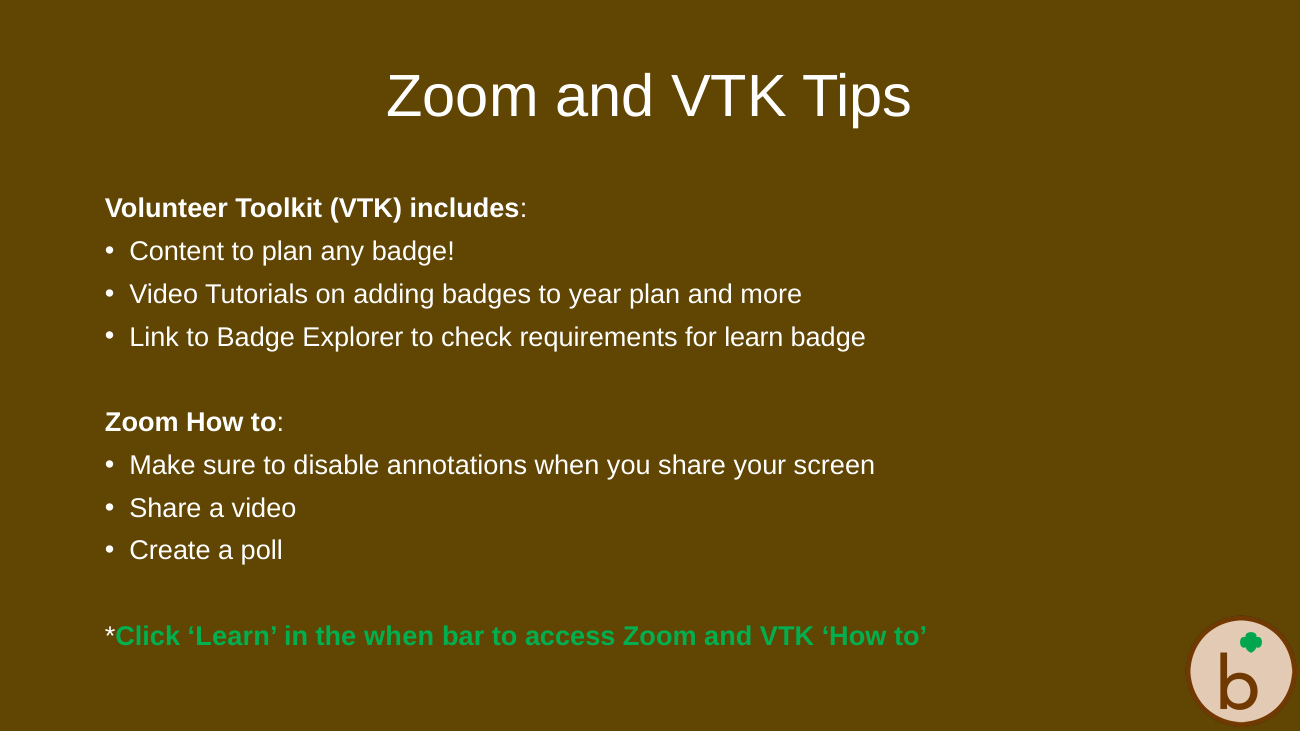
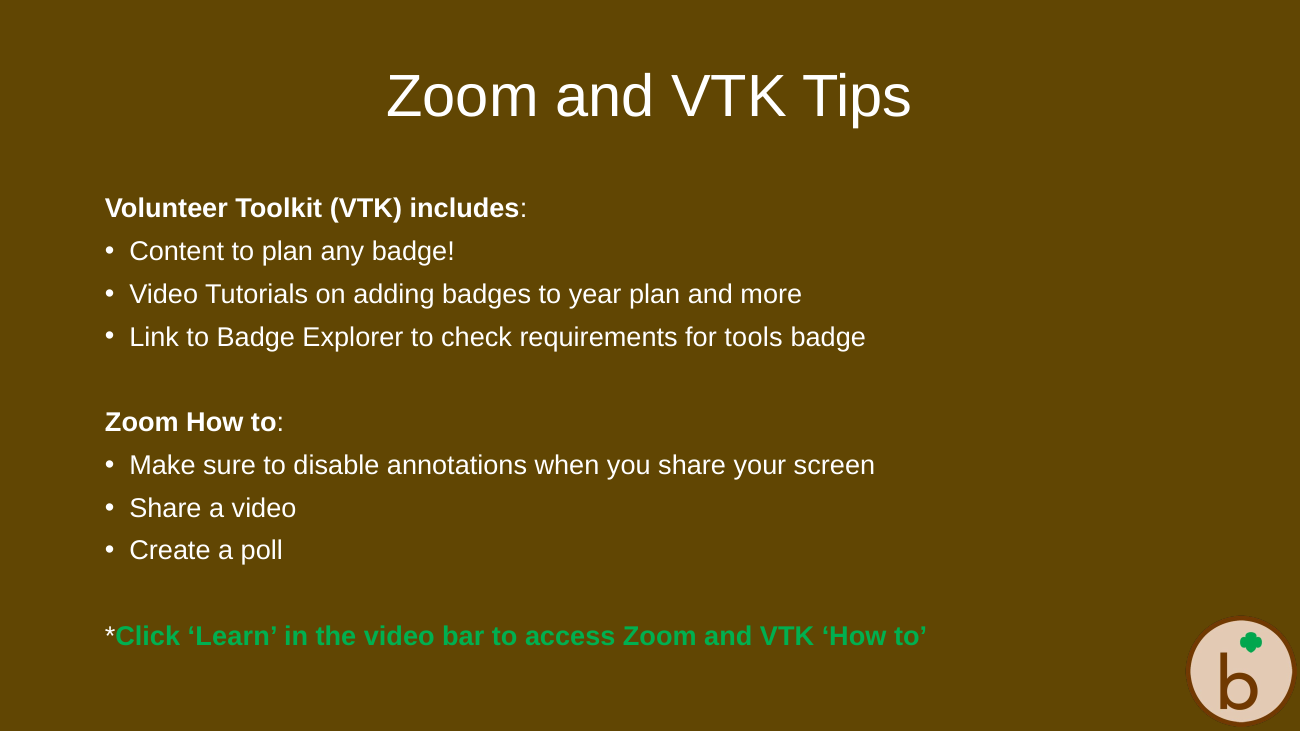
for learn: learn -> tools
the when: when -> video
